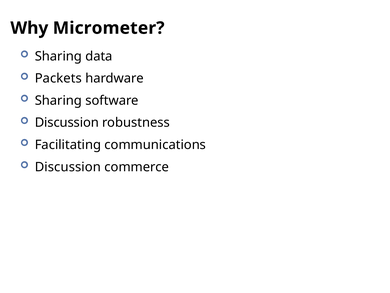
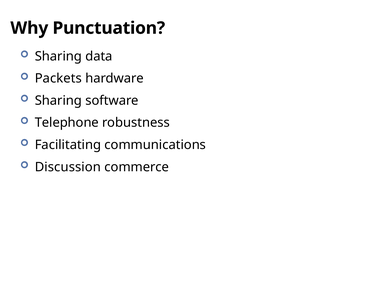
Micrometer: Micrometer -> Punctuation
Discussion at (67, 122): Discussion -> Telephone
